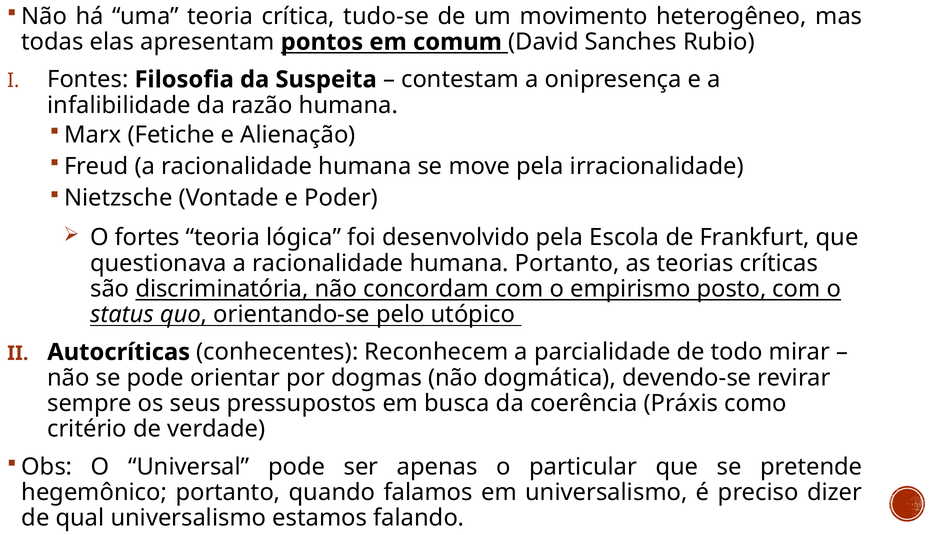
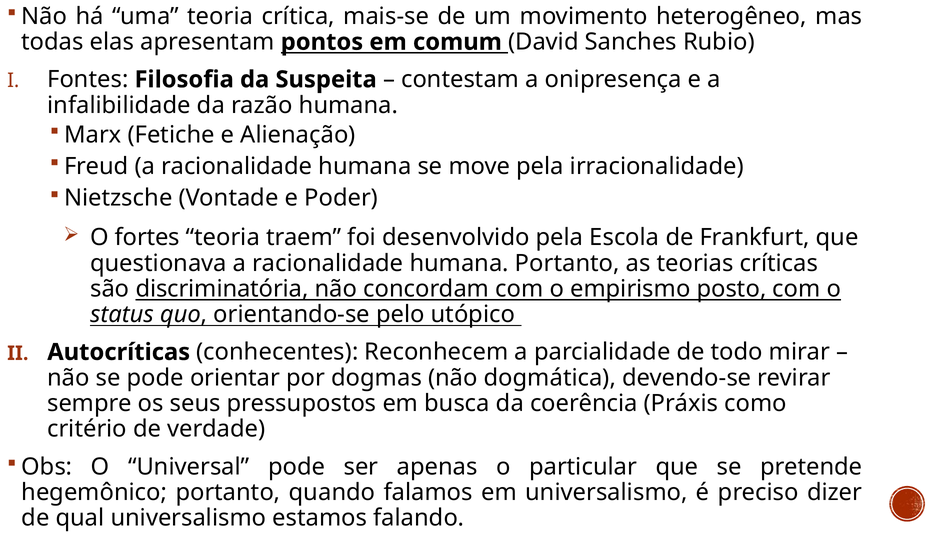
tudo-se: tudo-se -> mais-se
lógica: lógica -> traem
